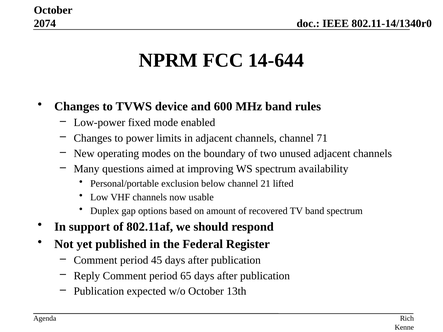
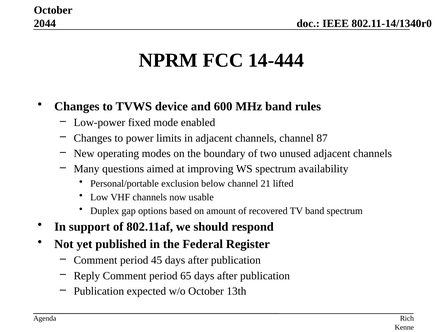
2074: 2074 -> 2044
14-644: 14-644 -> 14-444
71: 71 -> 87
